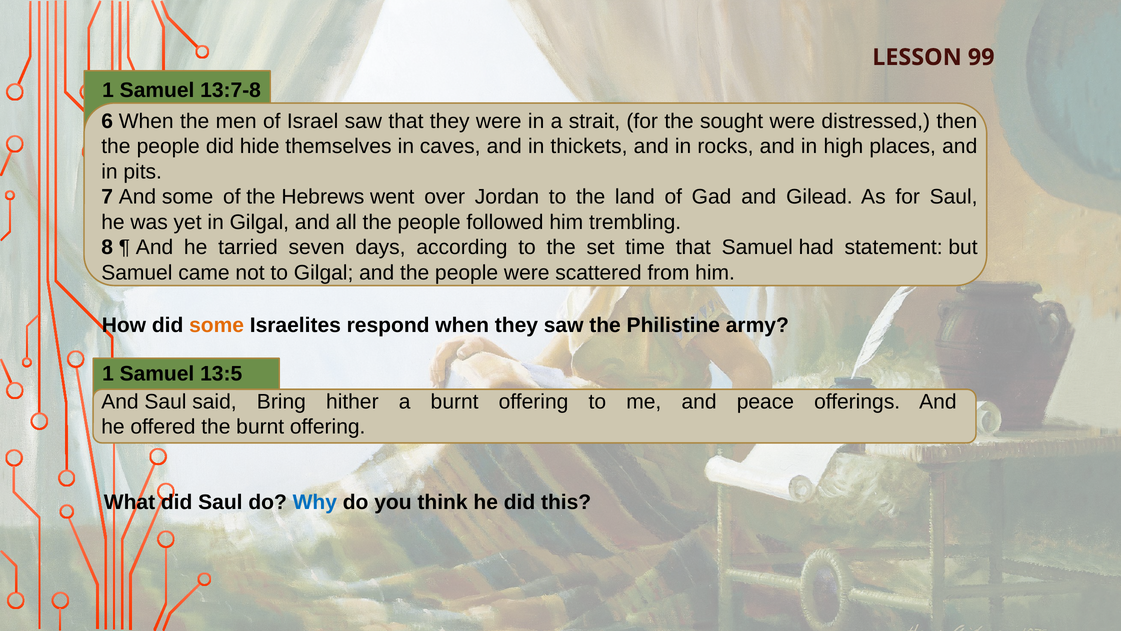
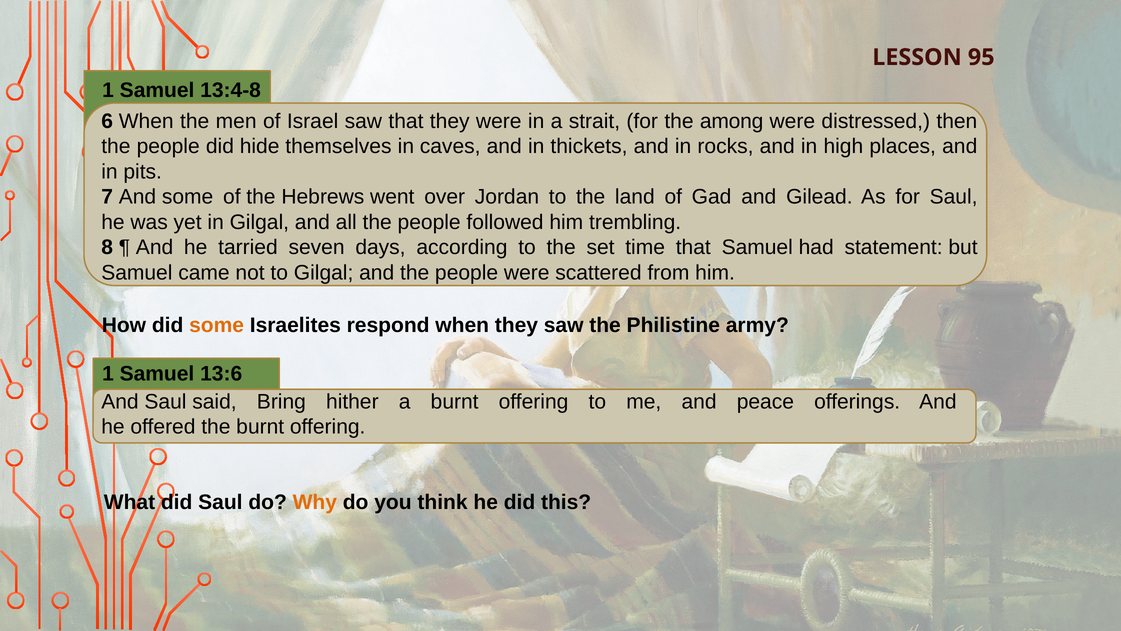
99: 99 -> 95
13:7-8: 13:7-8 -> 13:4-8
sought: sought -> among
13:5: 13:5 -> 13:6
Why colour: blue -> orange
